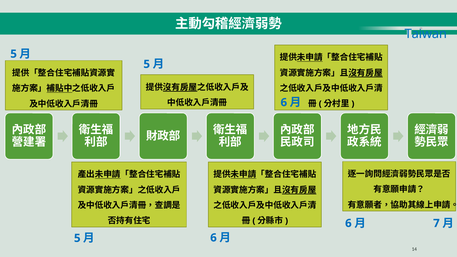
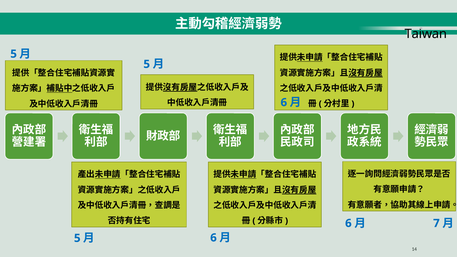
Taiwan colour: blue -> black
